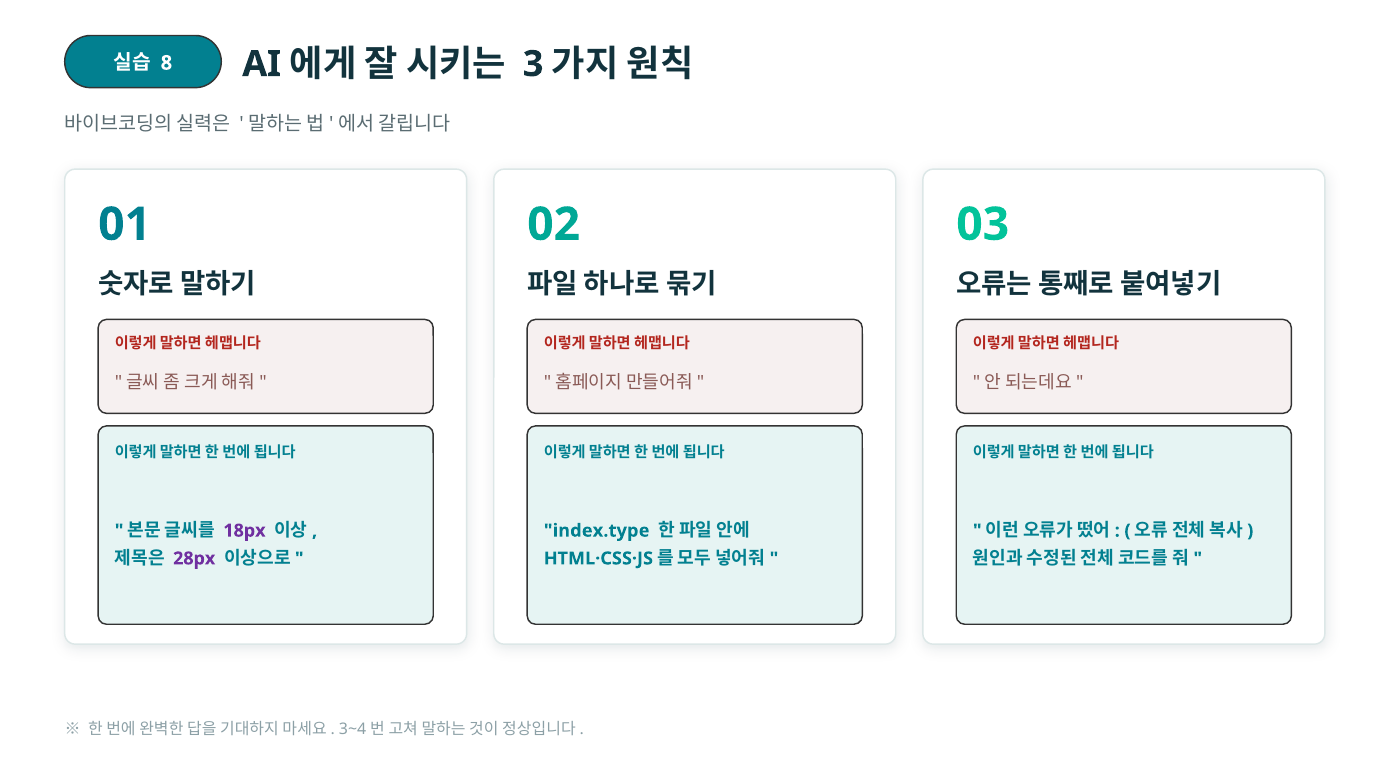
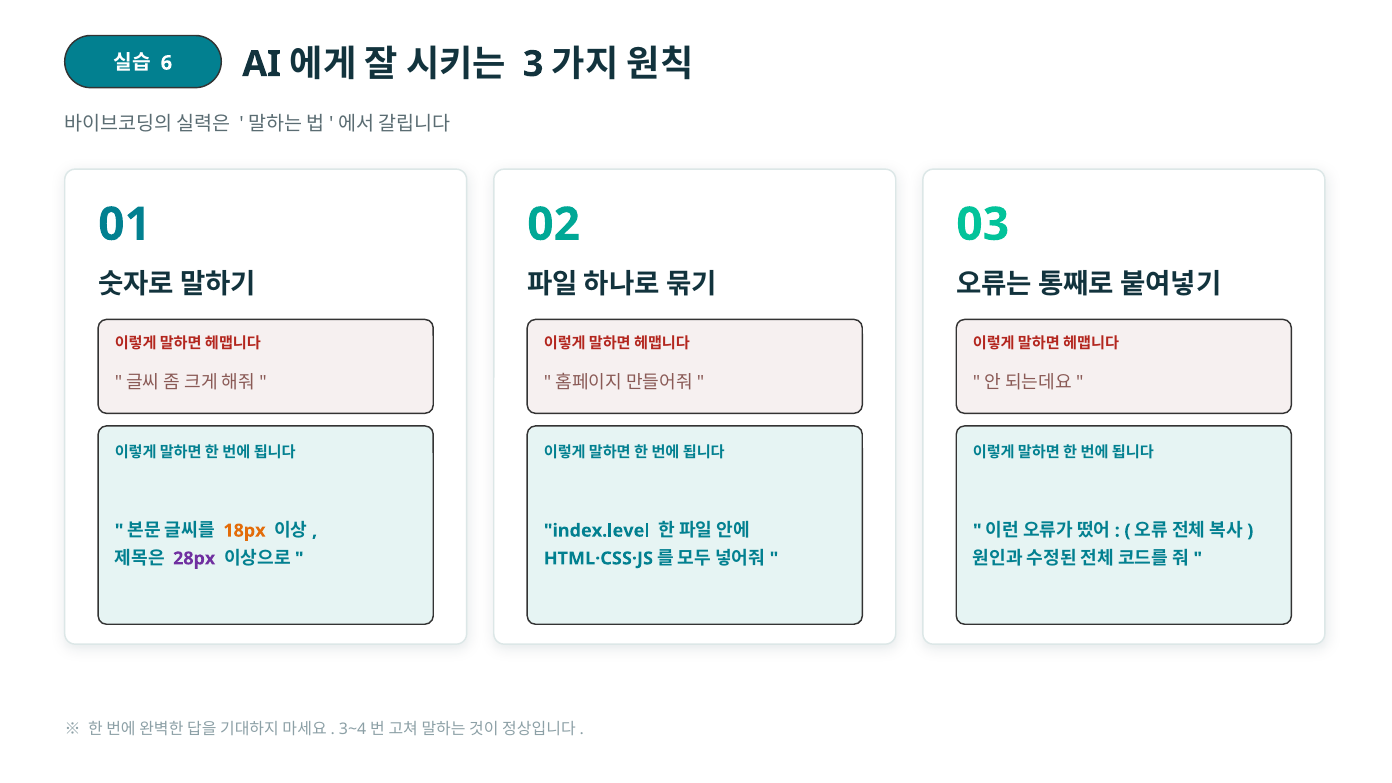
8: 8 -> 6
18px colour: purple -> orange
index.type: index.type -> index.level
